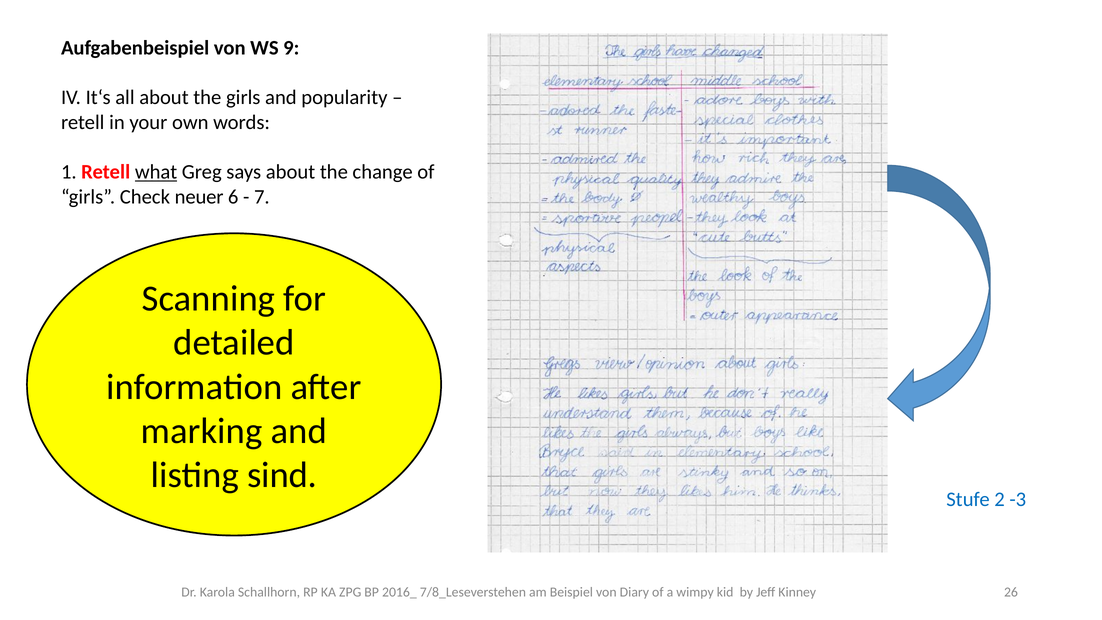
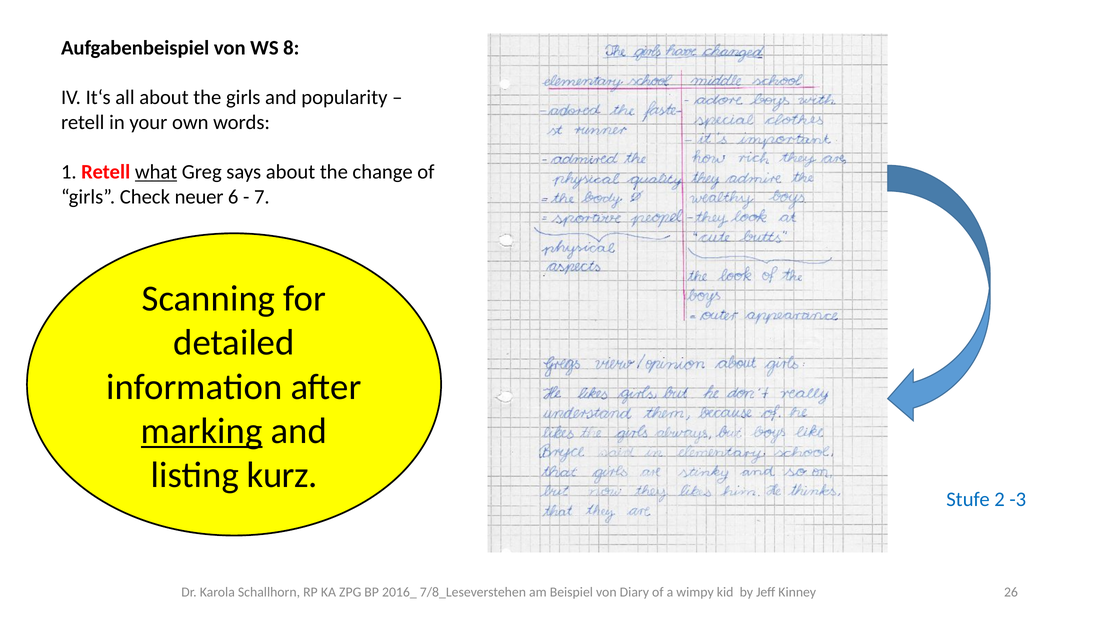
9: 9 -> 8
marking underline: none -> present
sind: sind -> kurz
